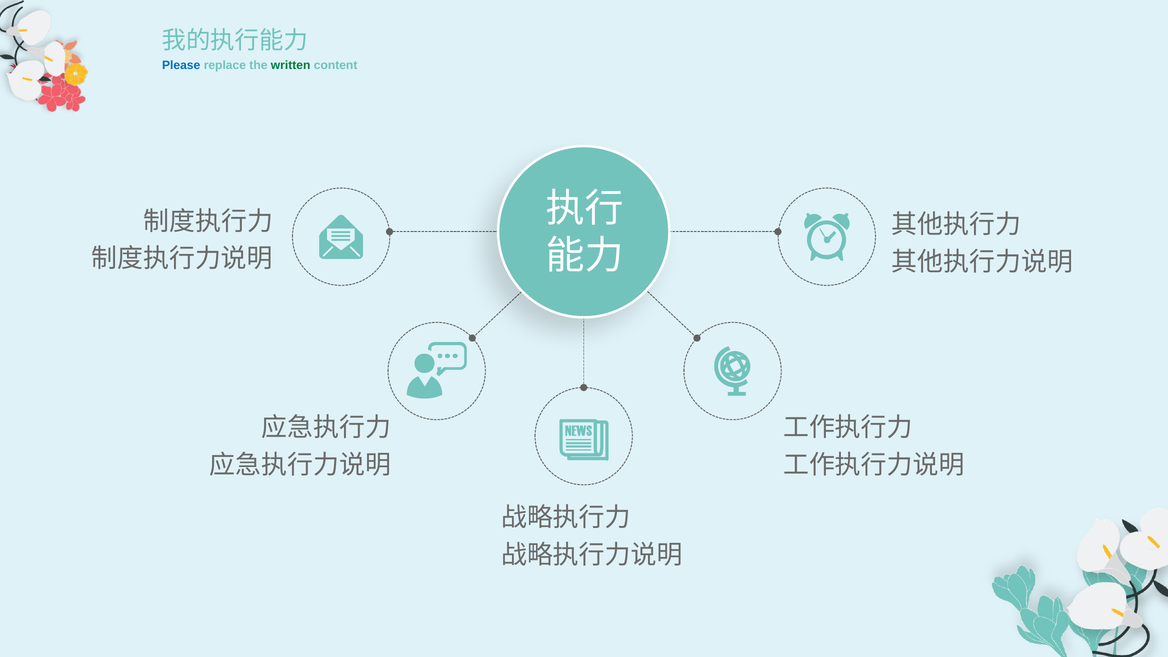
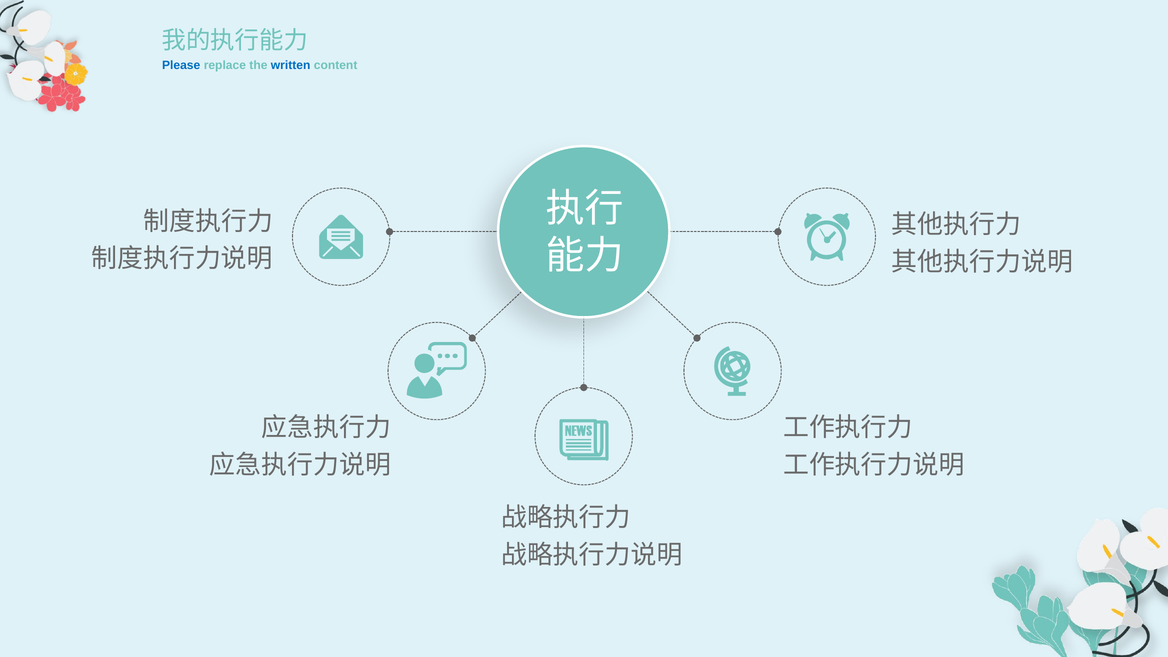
written colour: green -> blue
